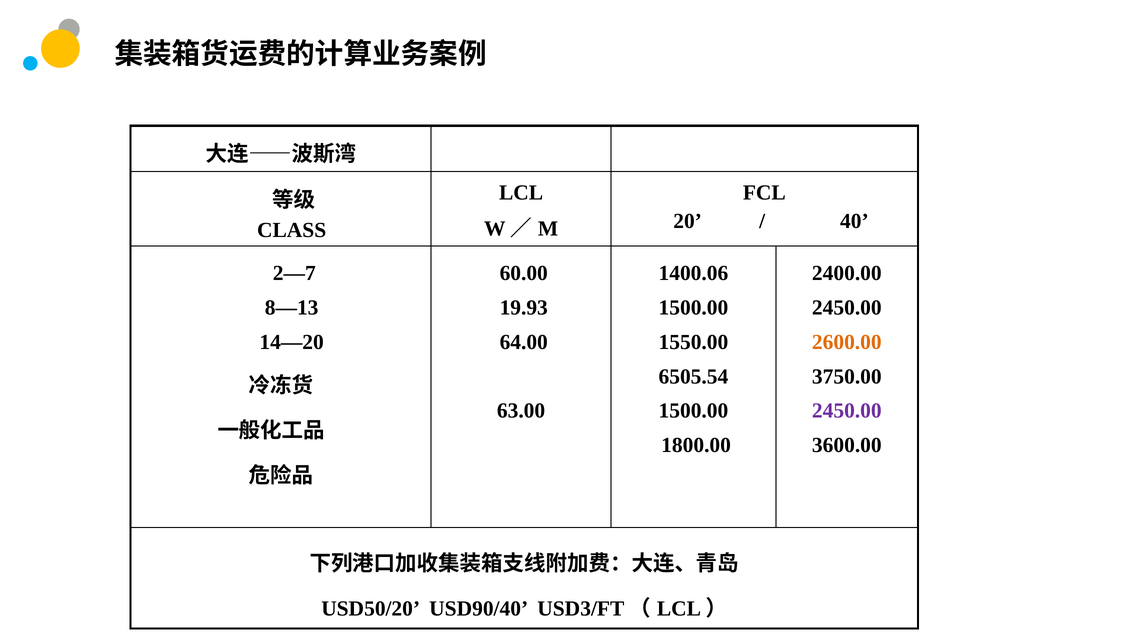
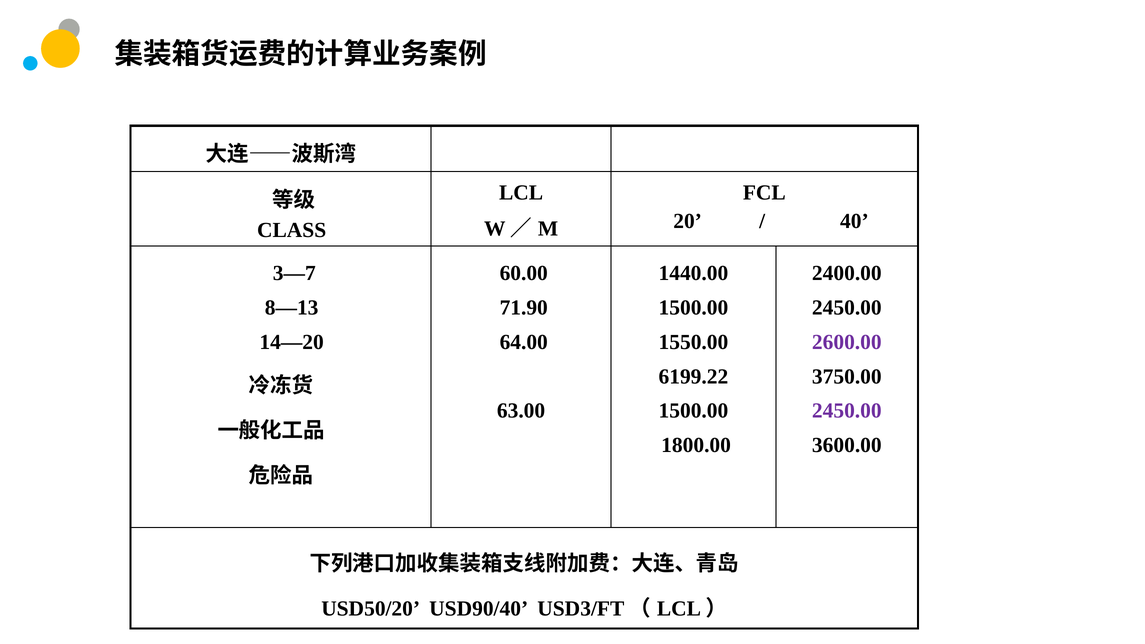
2—7: 2—7 -> 3—7
1400.06: 1400.06 -> 1440.00
19.93: 19.93 -> 71.90
2600.00 colour: orange -> purple
6505.54: 6505.54 -> 6199.22
